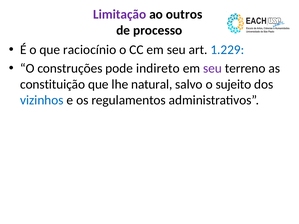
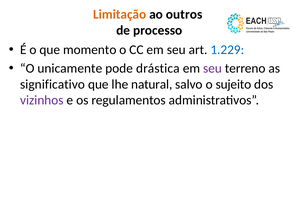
Limitação colour: purple -> orange
raciocínio: raciocínio -> momento
construções: construções -> unicamente
indireto: indireto -> drástica
constituição: constituição -> significativo
vizinhos colour: blue -> purple
